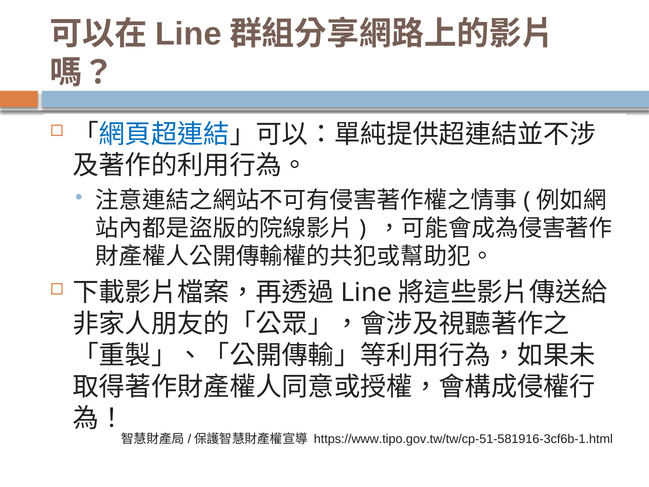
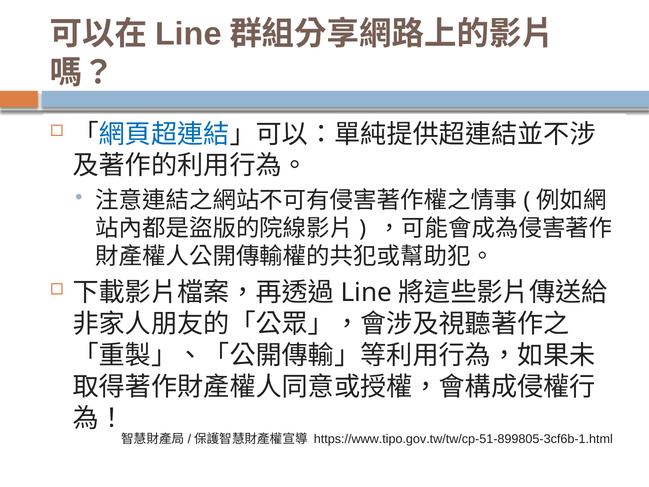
https://www.tipo.gov.tw/tw/cp-51-581916-3cf6b-1.html: https://www.tipo.gov.tw/tw/cp-51-581916-3cf6b-1.html -> https://www.tipo.gov.tw/tw/cp-51-899805-3cf6b-1.html
